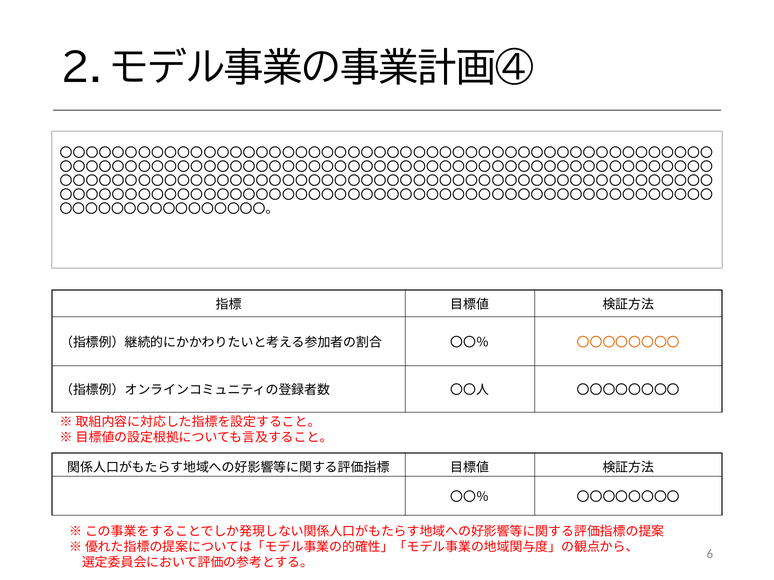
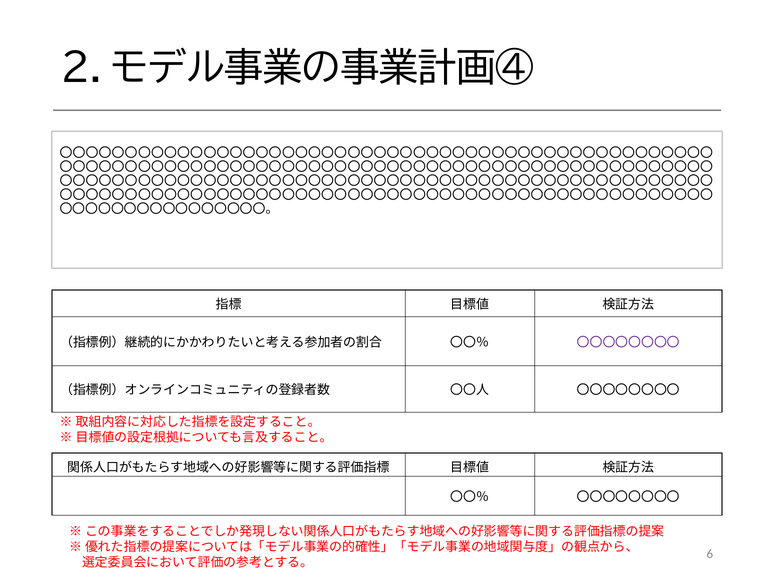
〇〇〇〇〇〇〇〇 at (628, 343) colour: orange -> purple
